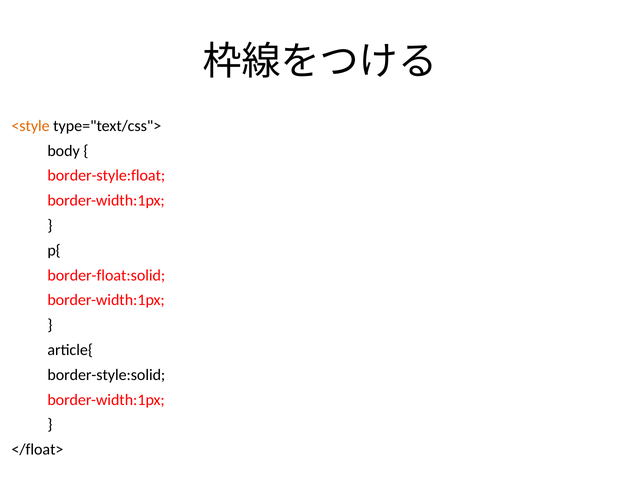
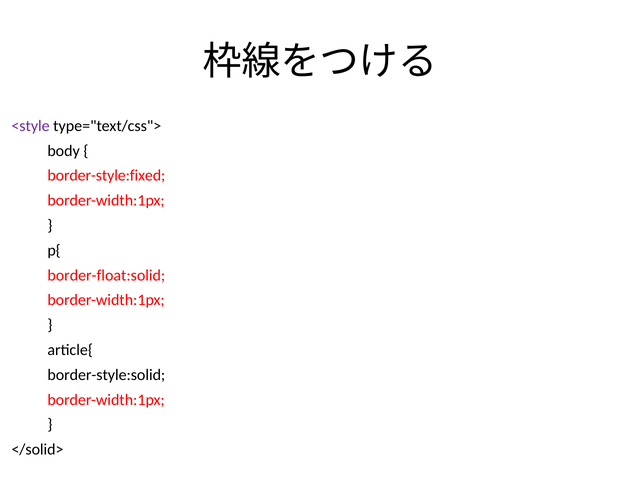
<style colour: orange -> purple
border-style:float: border-style:float -> border-style:fixed
</float>: </float> -> </solid>
